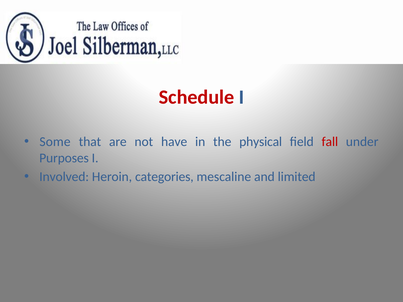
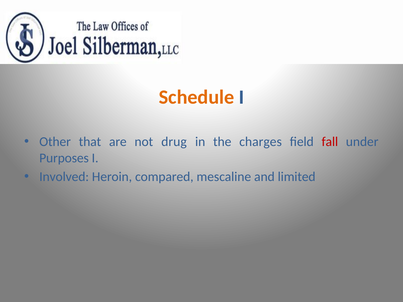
Schedule colour: red -> orange
Some: Some -> Other
have: have -> drug
physical: physical -> charges
categories: categories -> compared
